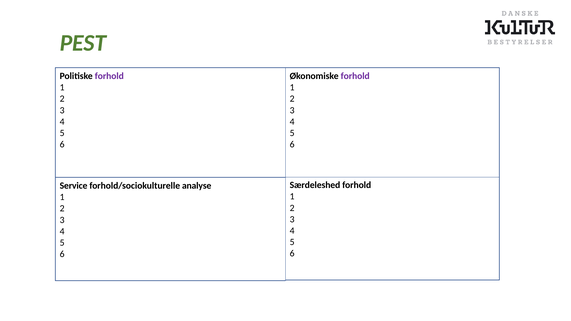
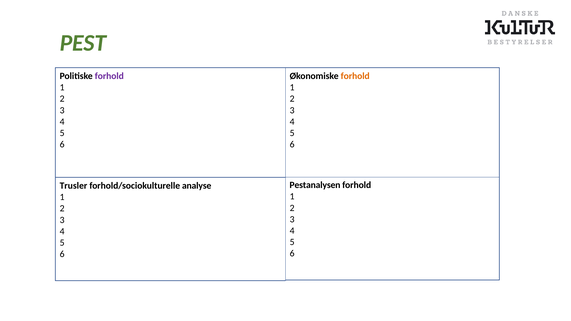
forhold at (355, 76) colour: purple -> orange
Særdeleshed: Særdeleshed -> Pestanalysen
Service: Service -> Trusler
